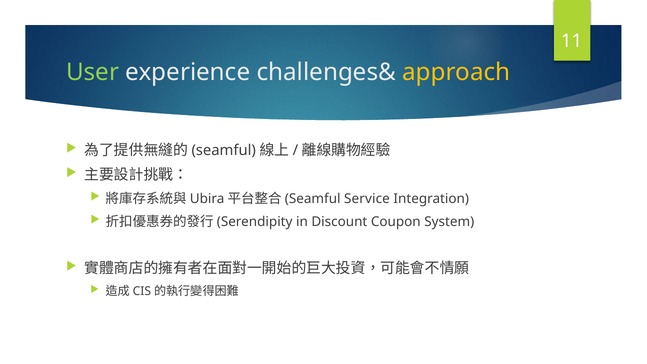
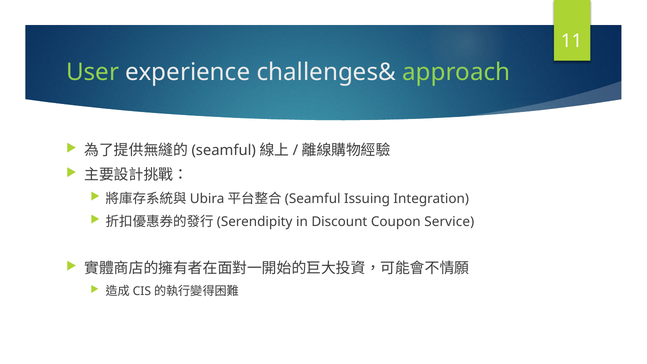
approach colour: yellow -> light green
Service: Service -> Issuing
System: System -> Service
